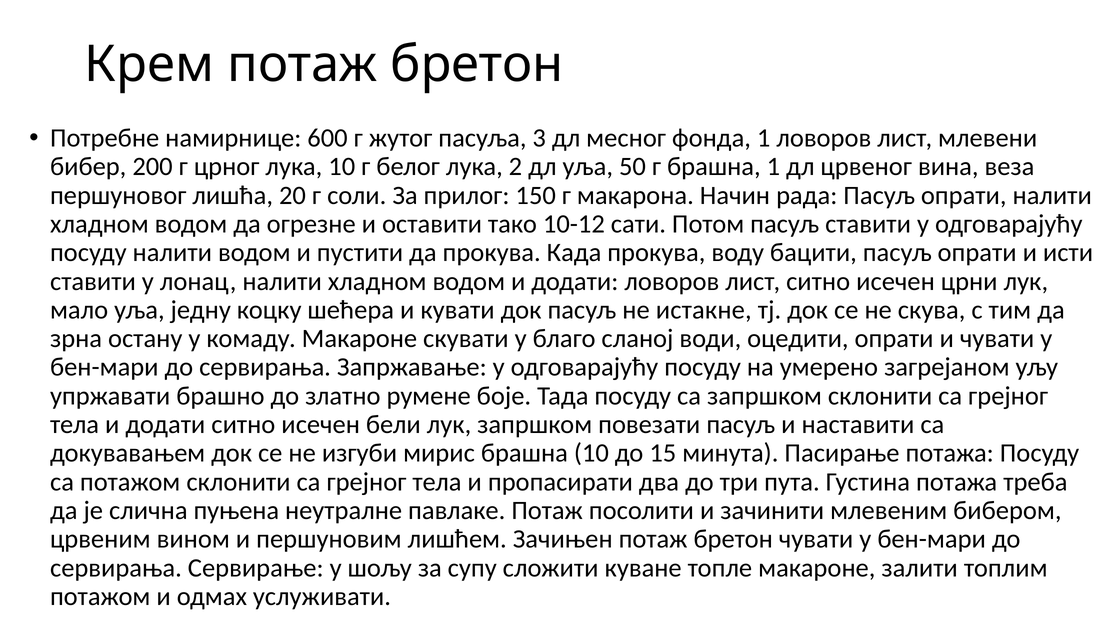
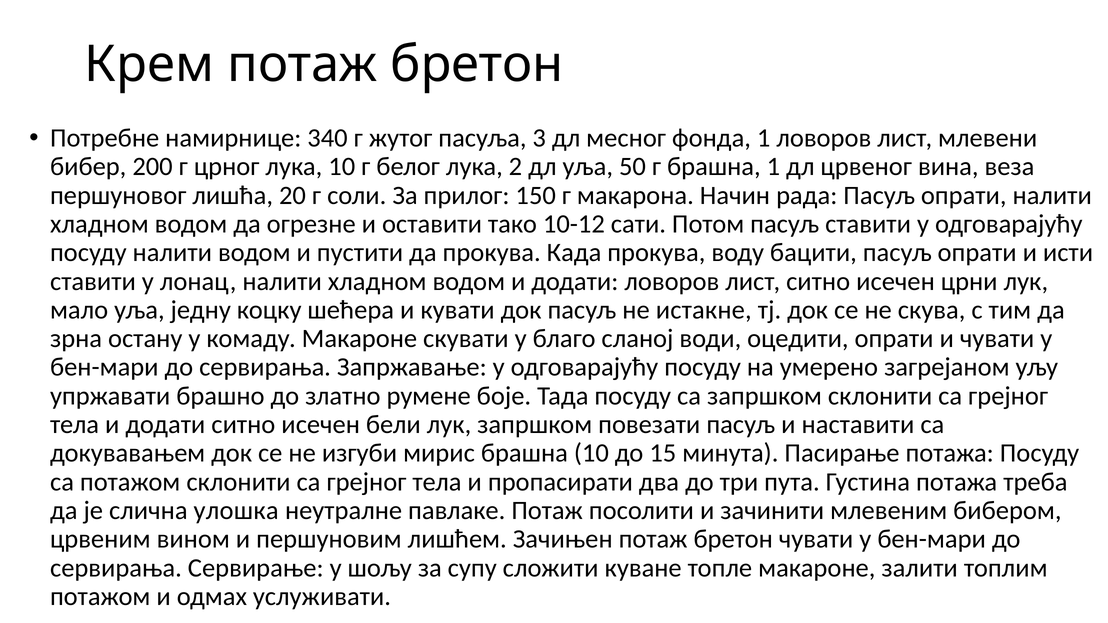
600: 600 -> 340
пуњена: пуњена -> улошка
